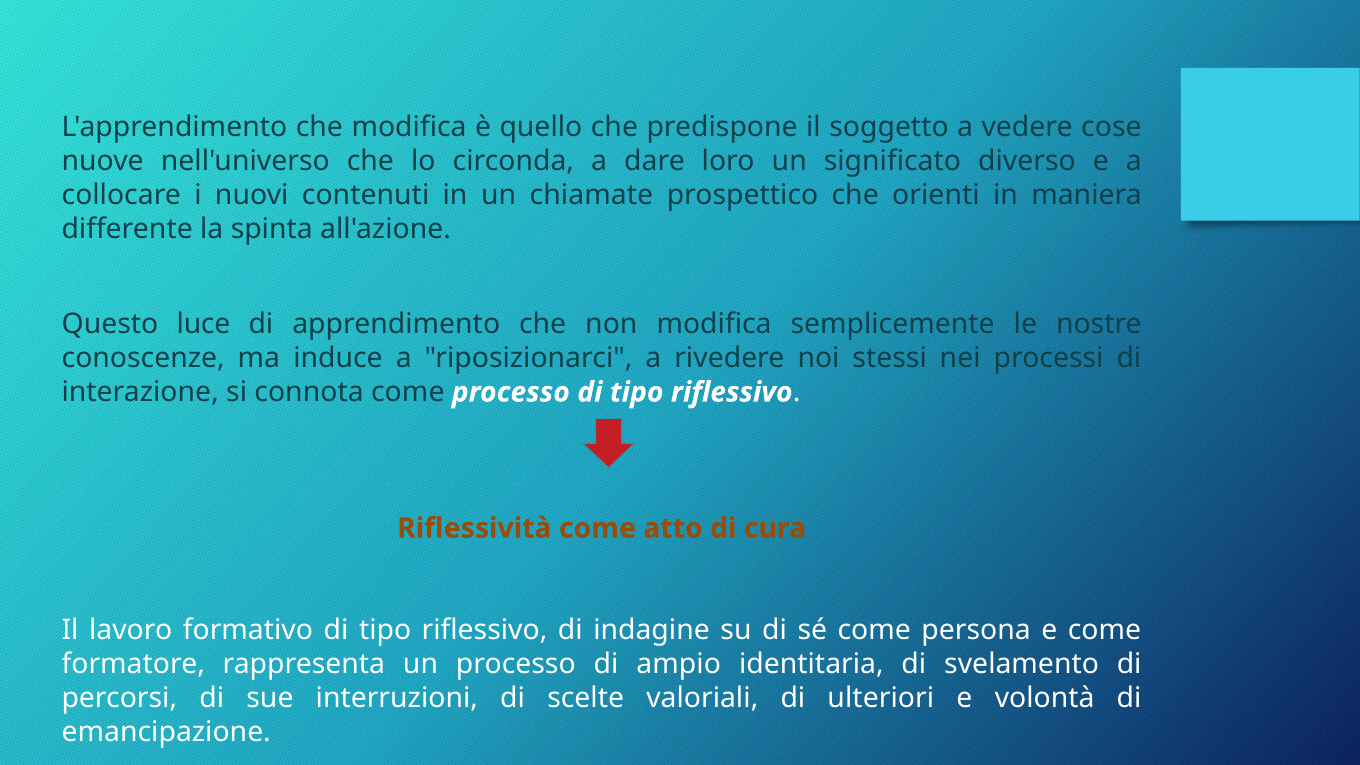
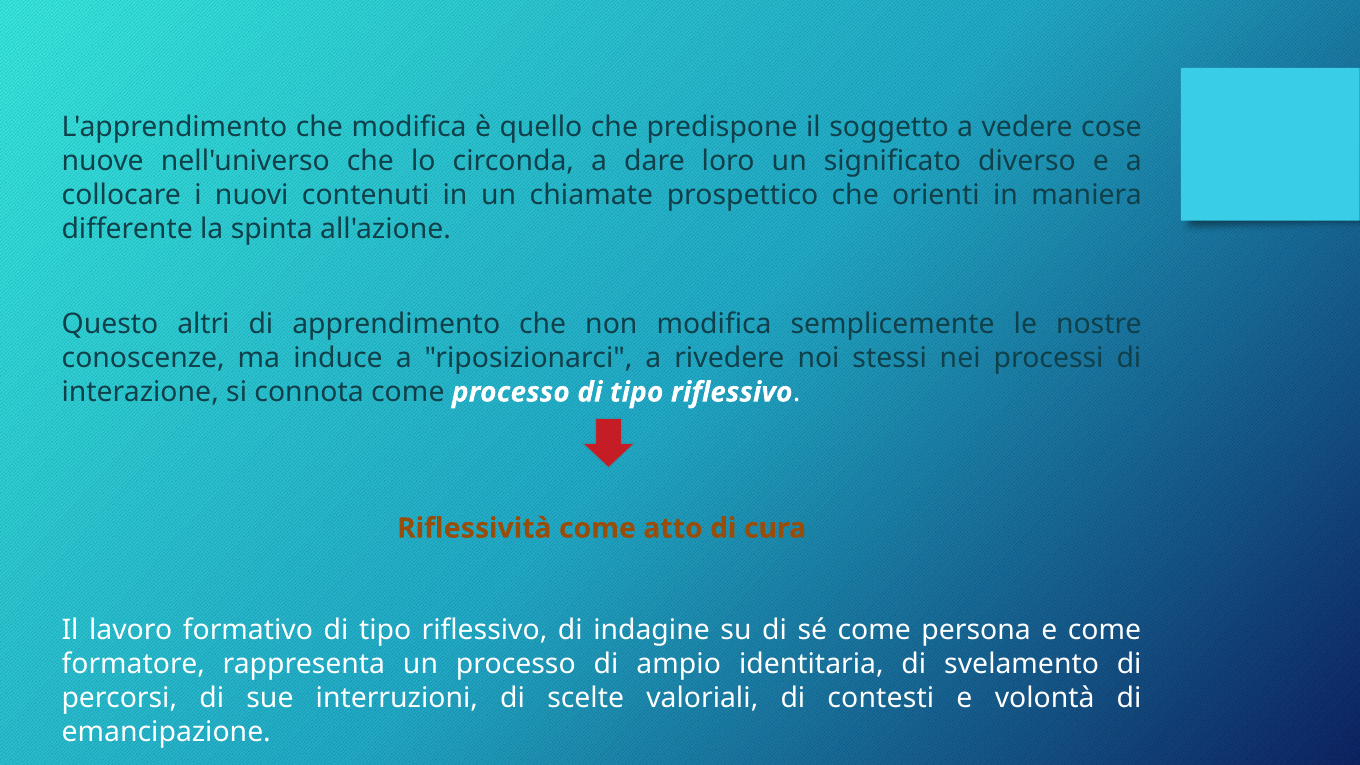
luce: luce -> altri
ulteriori: ulteriori -> contesti
